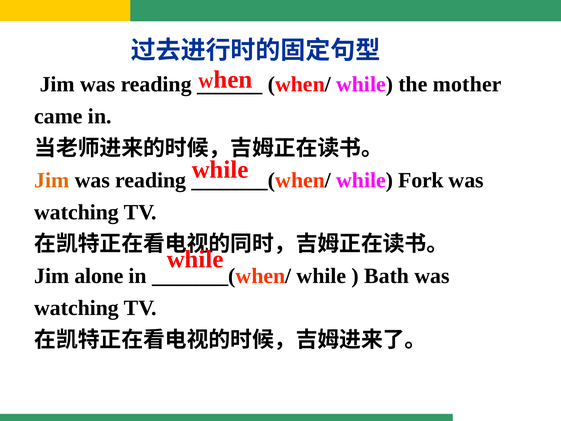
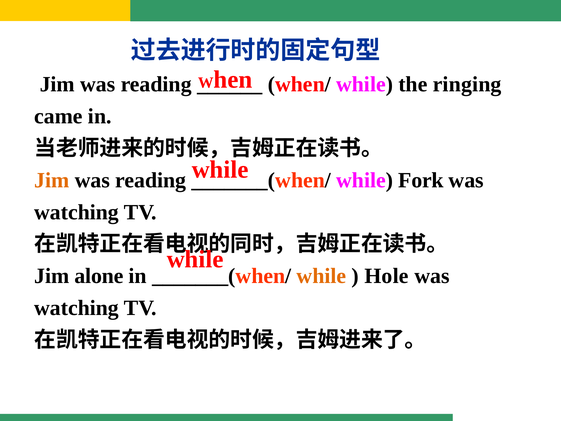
mother: mother -> ringing
while at (321, 276) colour: black -> orange
Bath: Bath -> Hole
